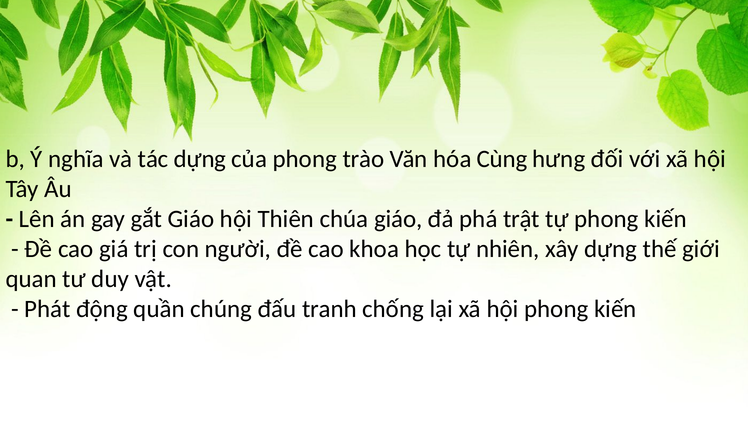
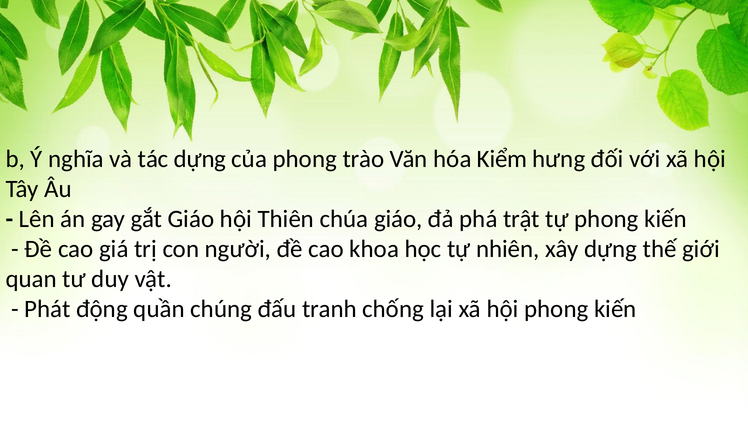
Cùng: Cùng -> Kiểm
